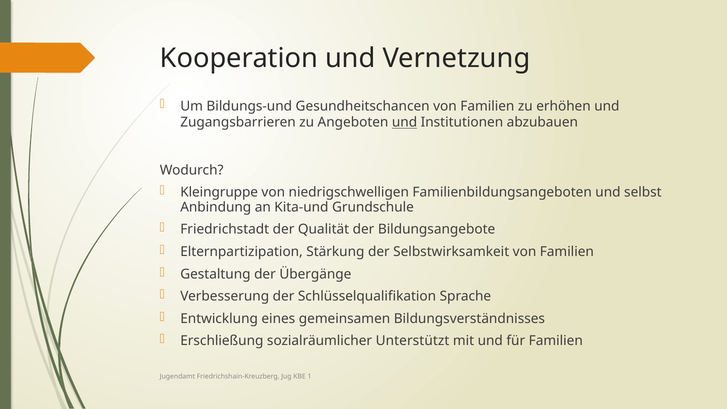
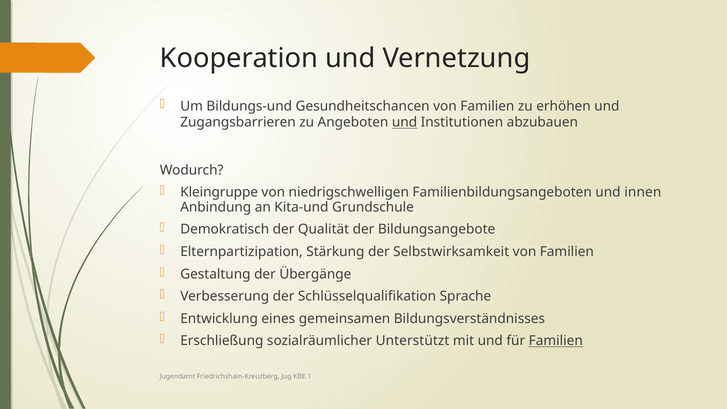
selbst: selbst -> innen
Friedrichstadt: Friedrichstadt -> Demokratisch
Familien at (556, 341) underline: none -> present
